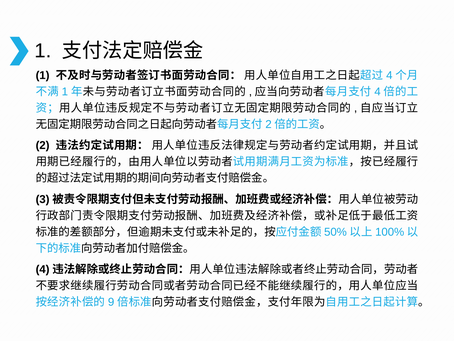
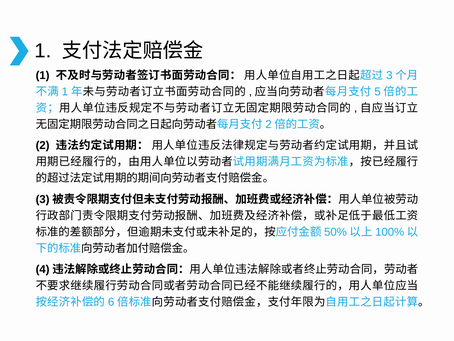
4 at (389, 75): 4 -> 3
4 at (378, 91): 4 -> 5
9: 9 -> 6
